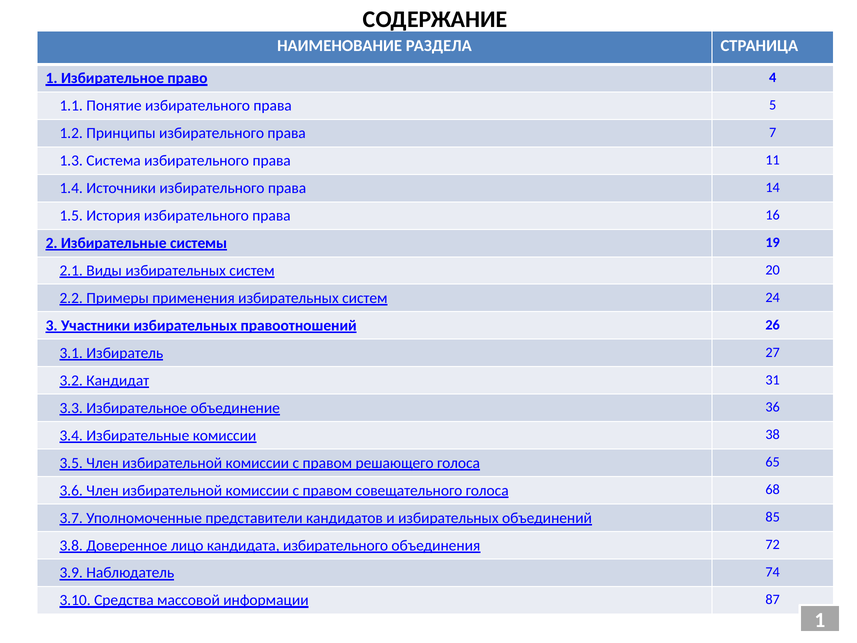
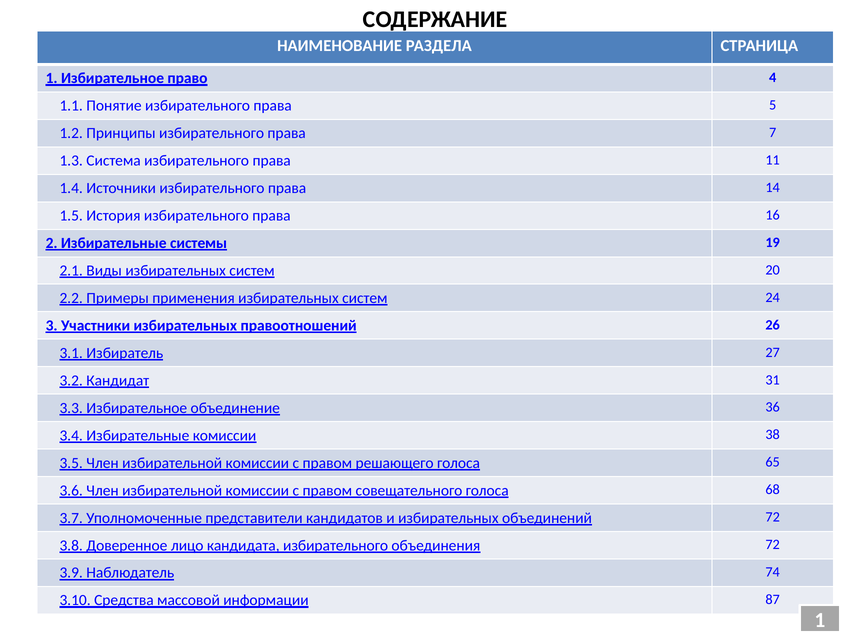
объединений 85: 85 -> 72
